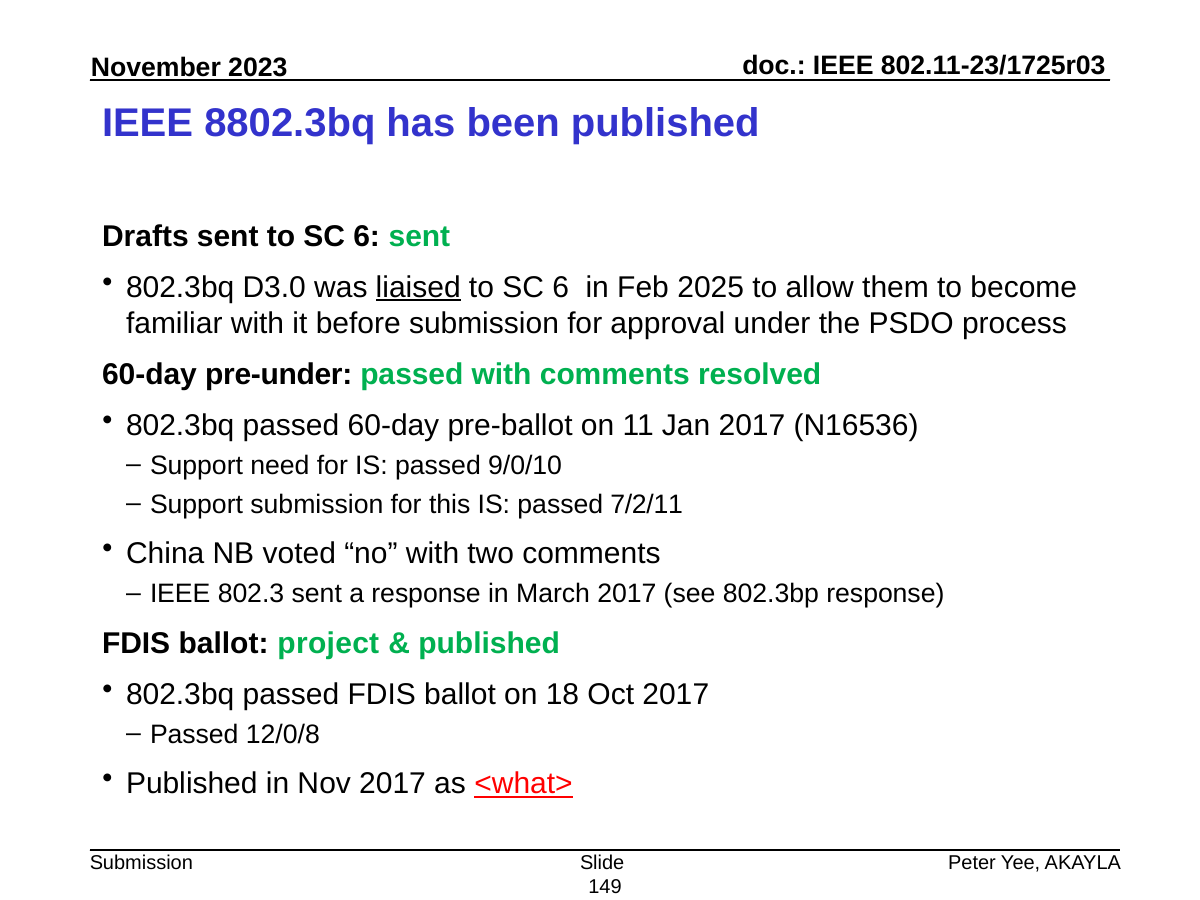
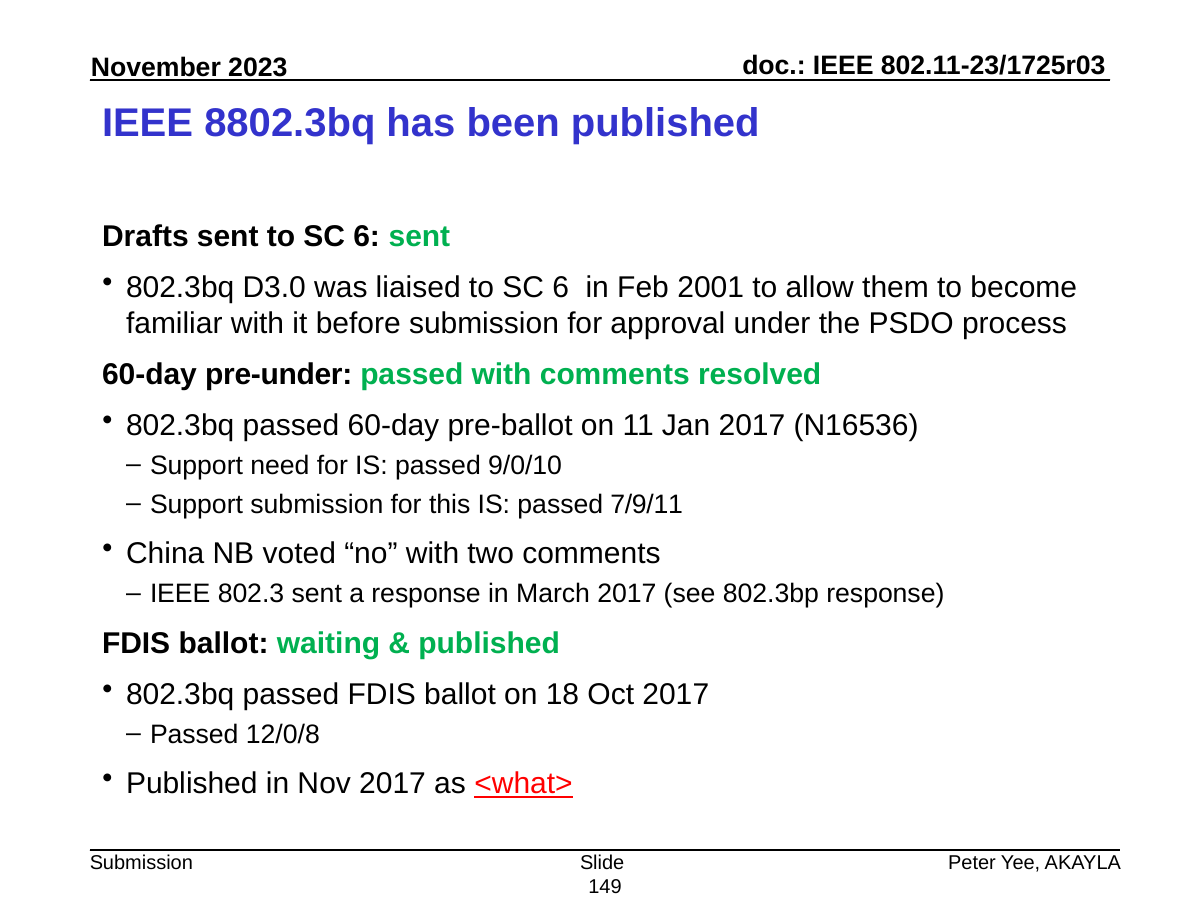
liaised underline: present -> none
2025: 2025 -> 2001
7/2/11: 7/2/11 -> 7/9/11
project: project -> waiting
